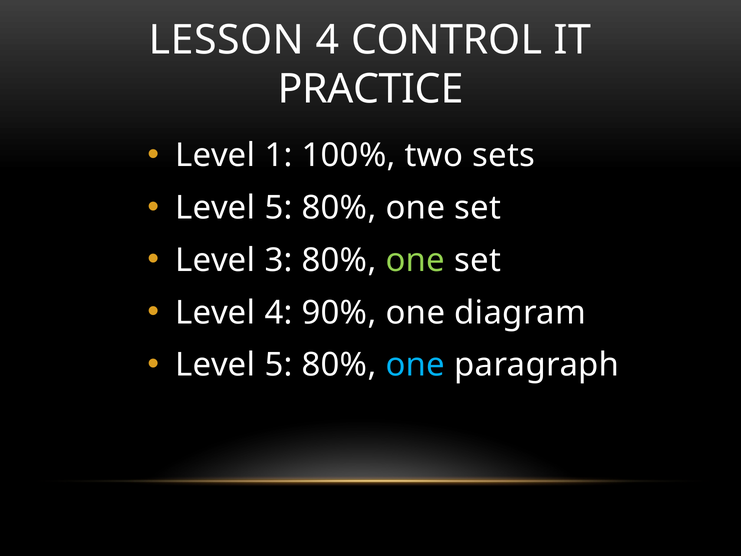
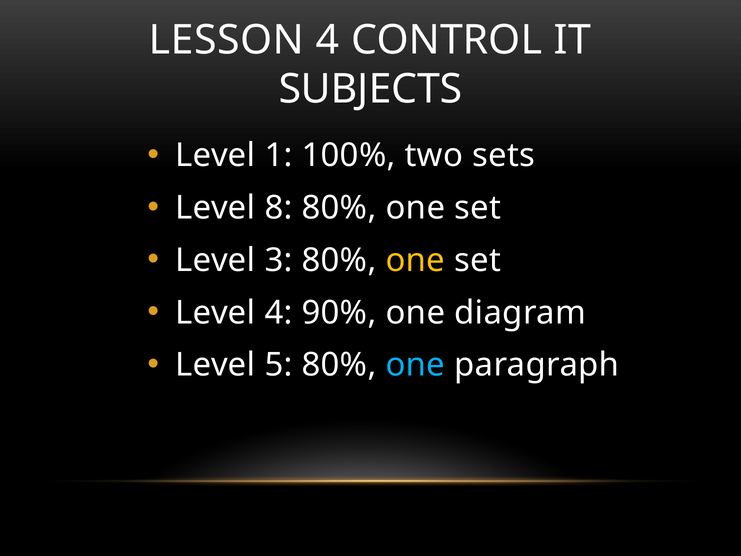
PRACTICE: PRACTICE -> SUBJECTS
5 at (278, 208): 5 -> 8
one at (415, 260) colour: light green -> yellow
